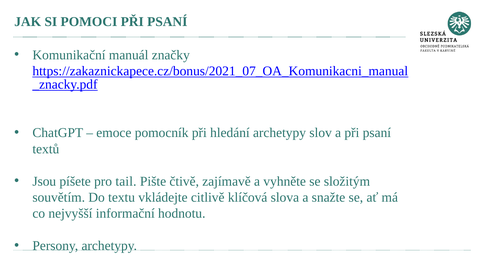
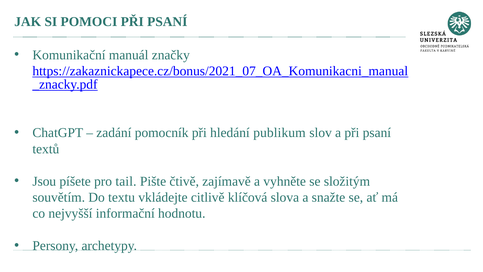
emoce: emoce -> zadání
hledání archetypy: archetypy -> publikum
